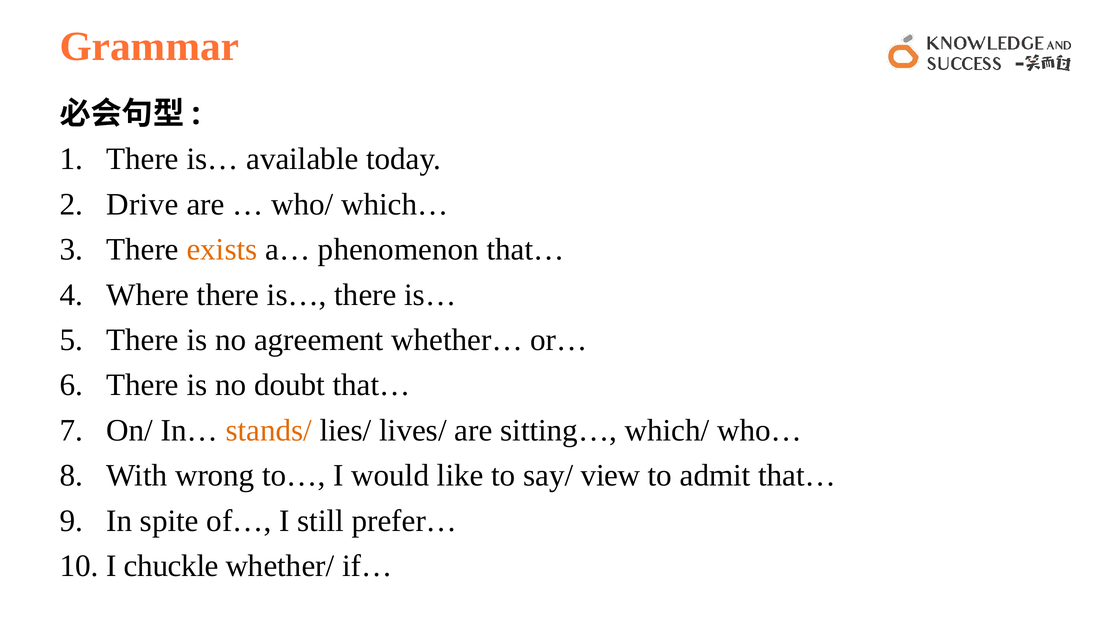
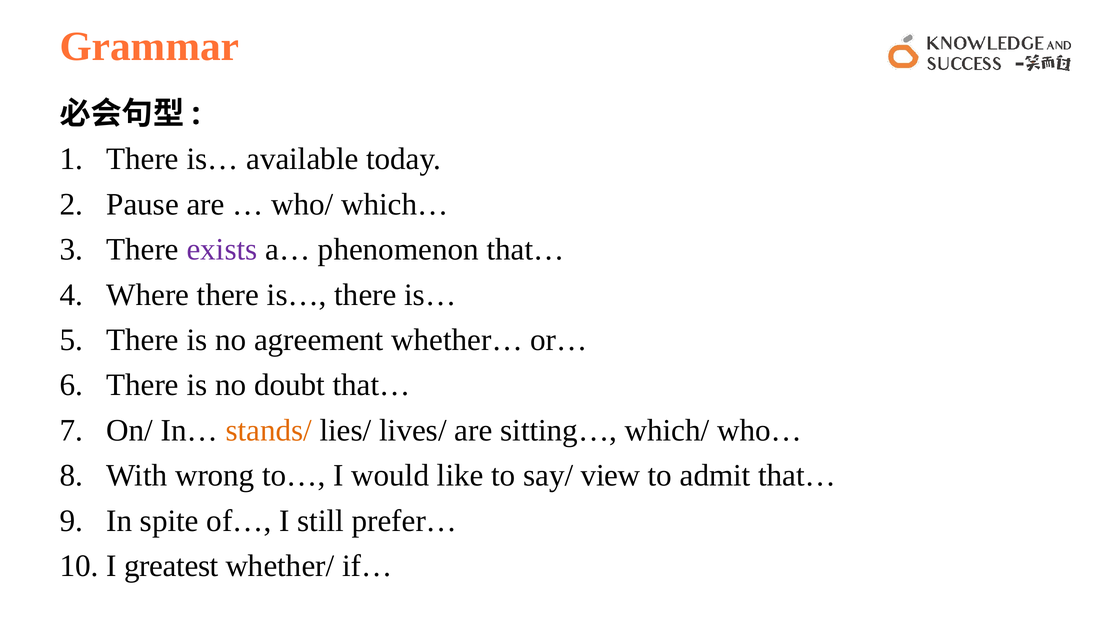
Drive: Drive -> Pause
exists colour: orange -> purple
chuckle: chuckle -> greatest
